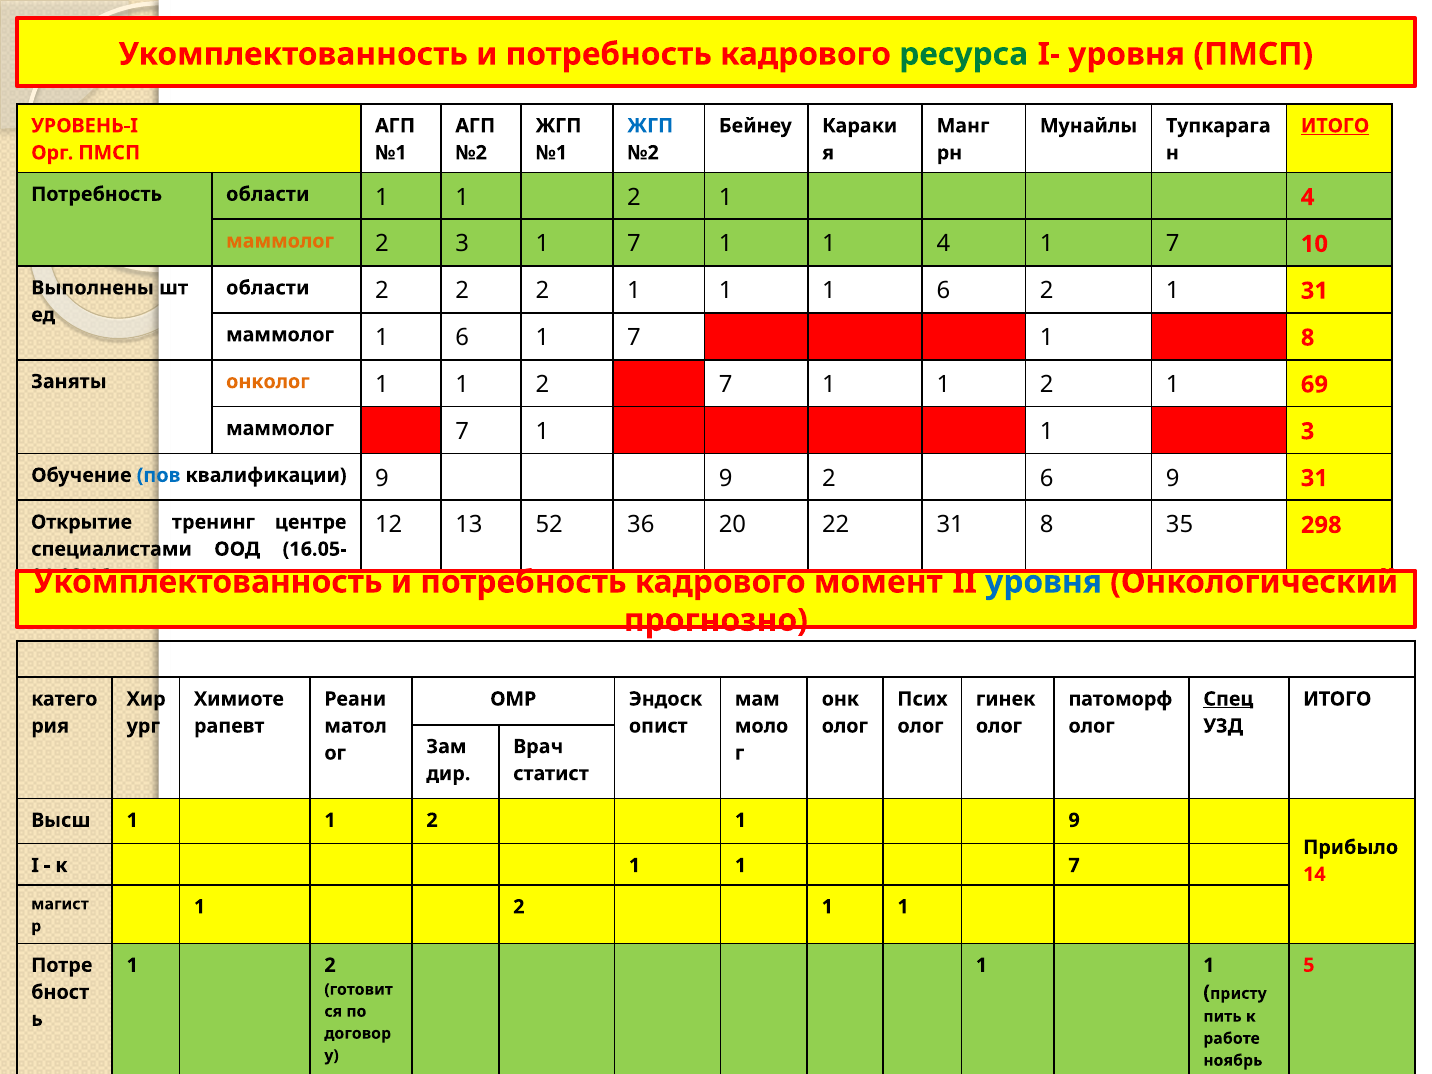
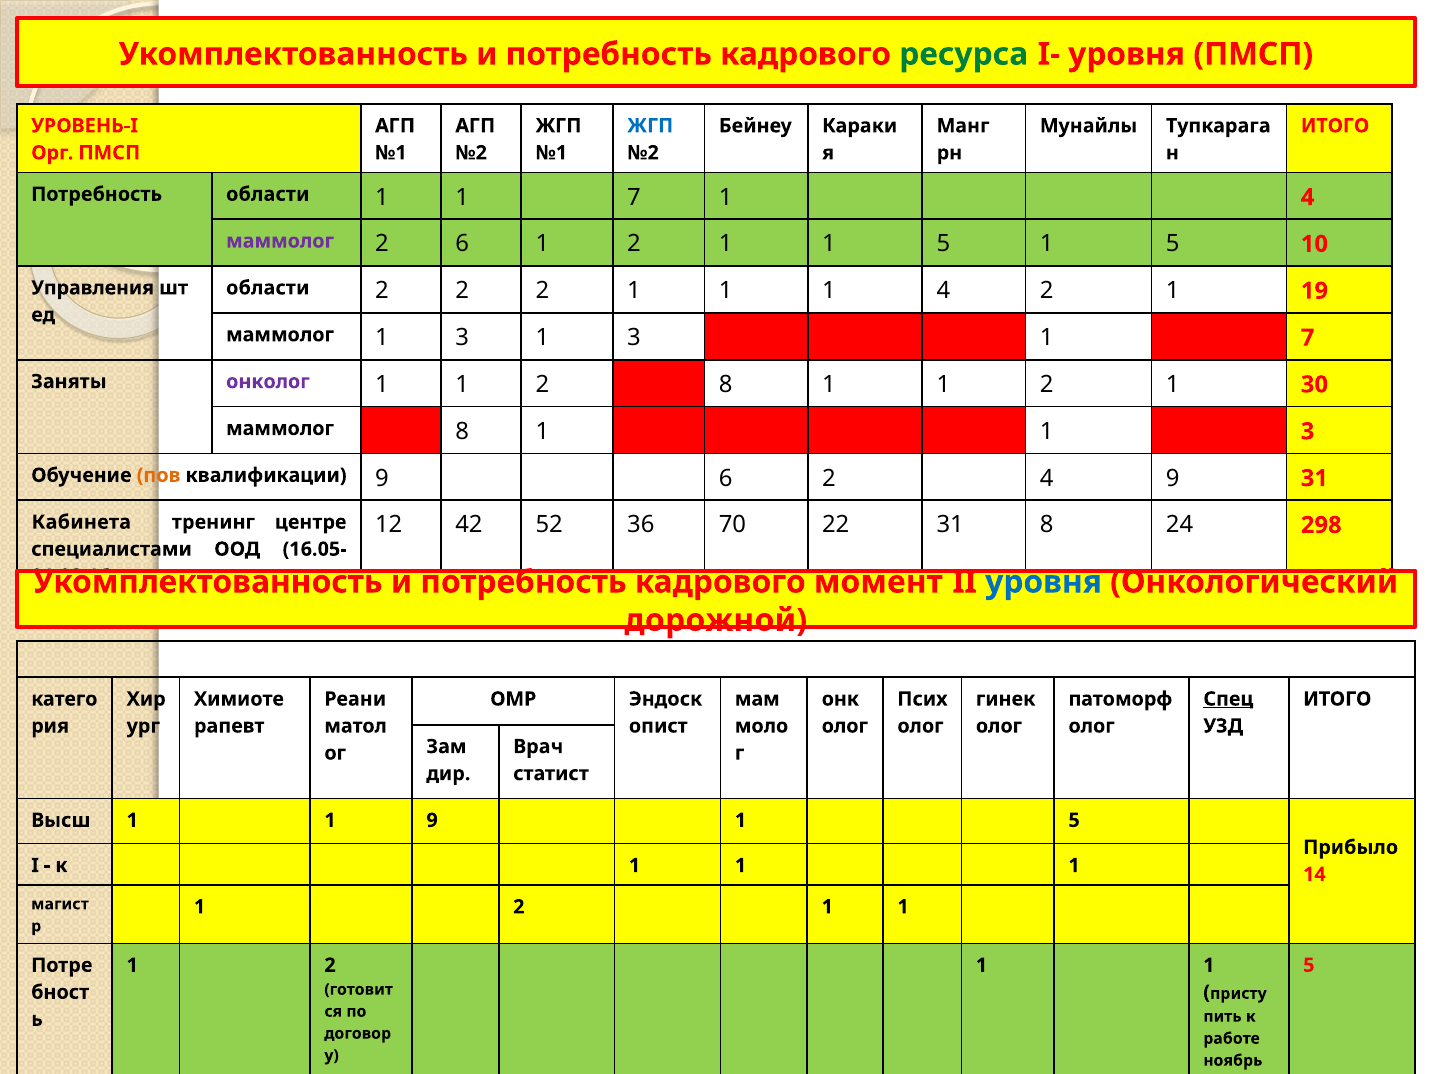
ИТОГО at (1335, 126) underline: present -> none
2 at (634, 197): 2 -> 7
маммолог at (280, 241) colour: orange -> purple
2 3: 3 -> 6
7 at (634, 244): 7 -> 2
1 1 4: 4 -> 5
7 at (1173, 244): 7 -> 5
Выполнены: Выполнены -> Управления
1 1 6: 6 -> 4
1 31: 31 -> 19
маммолог 1 6: 6 -> 3
7 at (634, 338): 7 -> 3
8 at (1308, 338): 8 -> 7
онколог colour: orange -> purple
2 7: 7 -> 8
69: 69 -> 30
маммолог 7: 7 -> 8
пов colour: blue -> orange
9 9: 9 -> 6
2 6: 6 -> 4
13: 13 -> 42
20: 20 -> 70
35: 35 -> 24
Открытие: Открытие -> Кабинета
прогнозно: прогнозно -> дорожной
Высш 1 1 2: 2 -> 9
9 at (1074, 820): 9 -> 5
к 1 1 7: 7 -> 1
